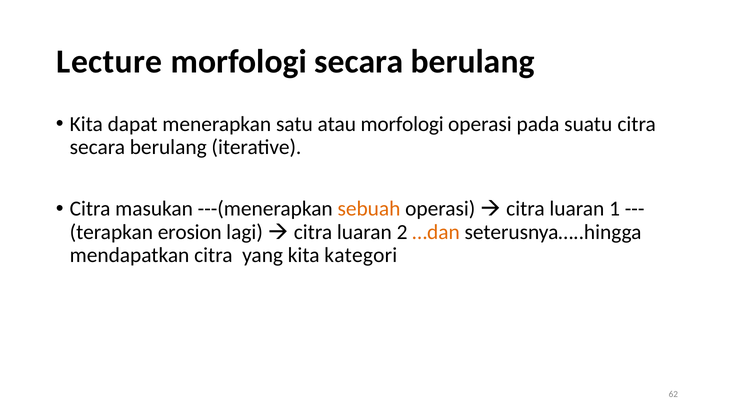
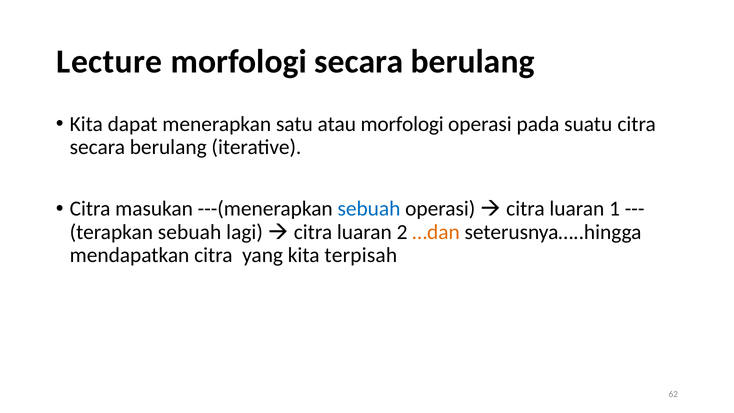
sebuah at (369, 209) colour: orange -> blue
erosion at (190, 232): erosion -> sebuah
kategori: kategori -> terpisah
